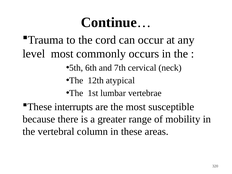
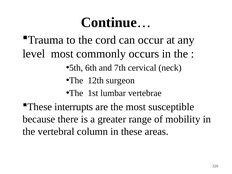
atypical: atypical -> surgeon
